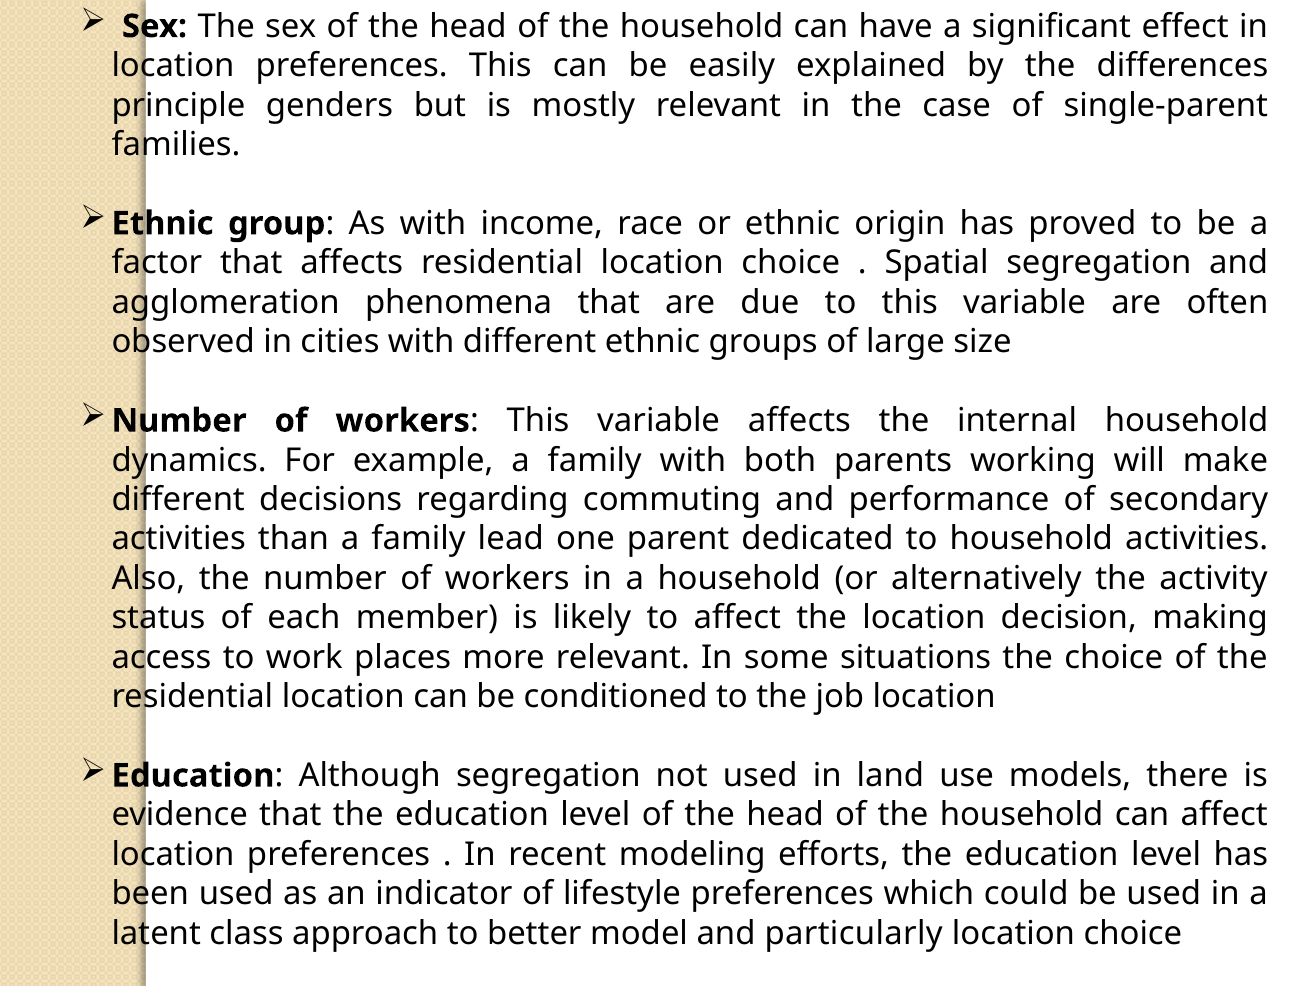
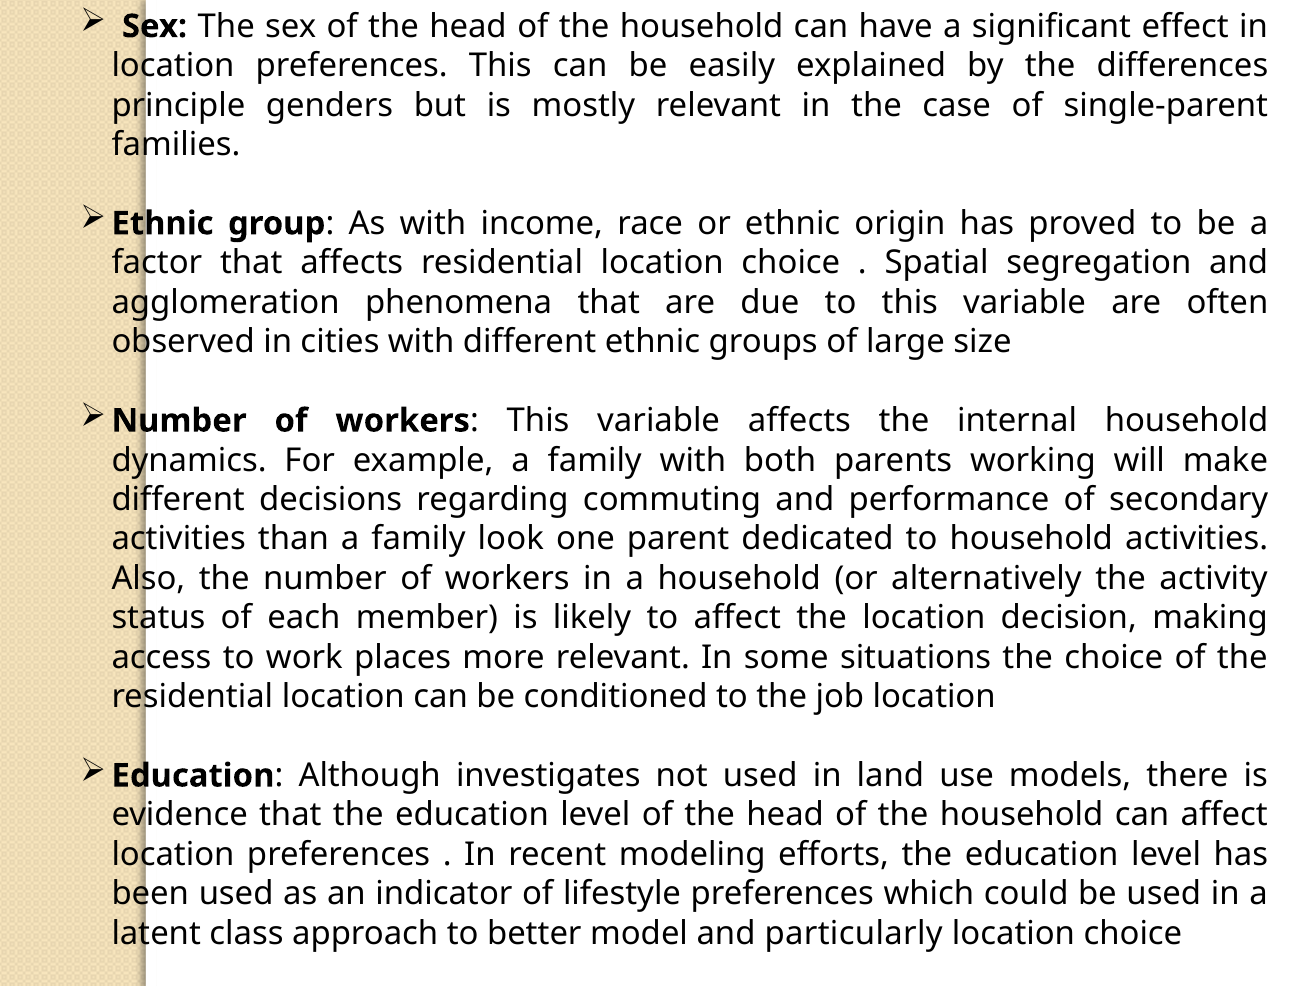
lead: lead -> look
Although segregation: segregation -> investigates
